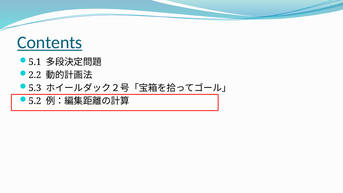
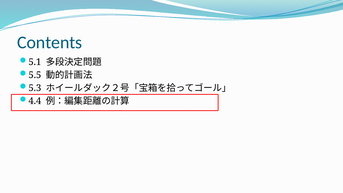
Contents underline: present -> none
2.2: 2.2 -> 5.5
5.2: 5.2 -> 4.4
